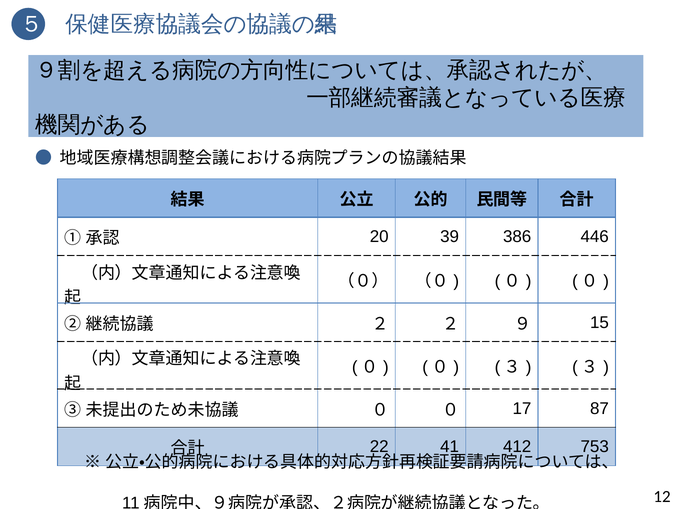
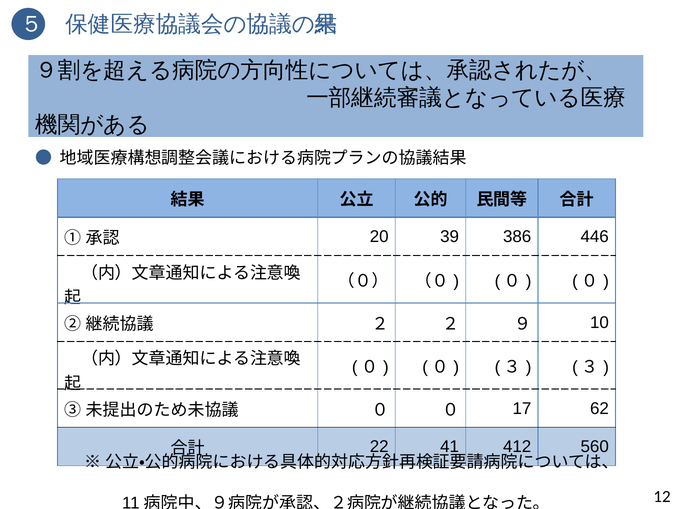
15: 15 -> 10
87: 87 -> 62
753: 753 -> 560
